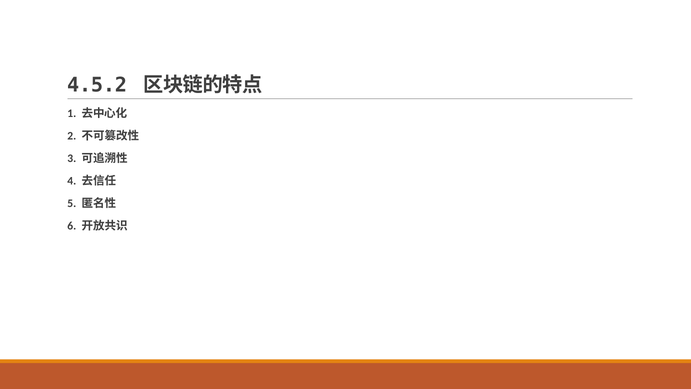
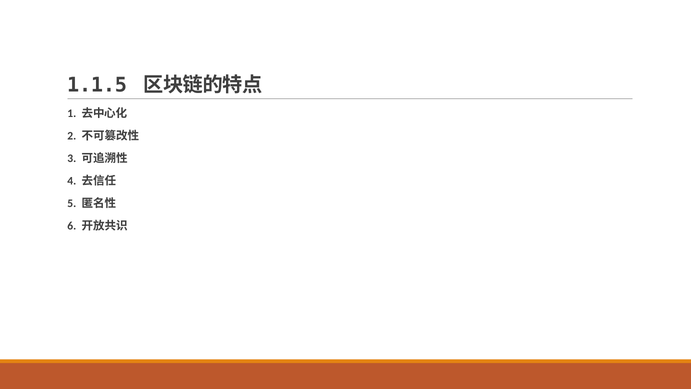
4.5.2: 4.5.2 -> 1.1.5
